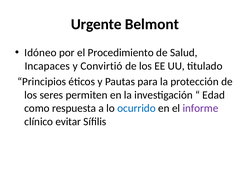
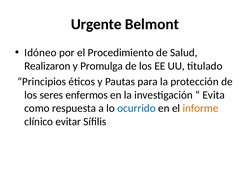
Incapaces: Incapaces -> Realizaron
Convirtió: Convirtió -> Promulga
permiten: permiten -> enfermos
Edad: Edad -> Evita
informe colour: purple -> orange
